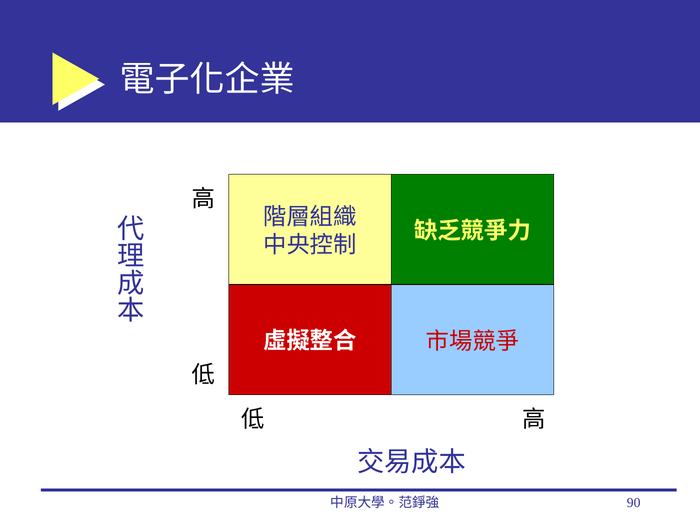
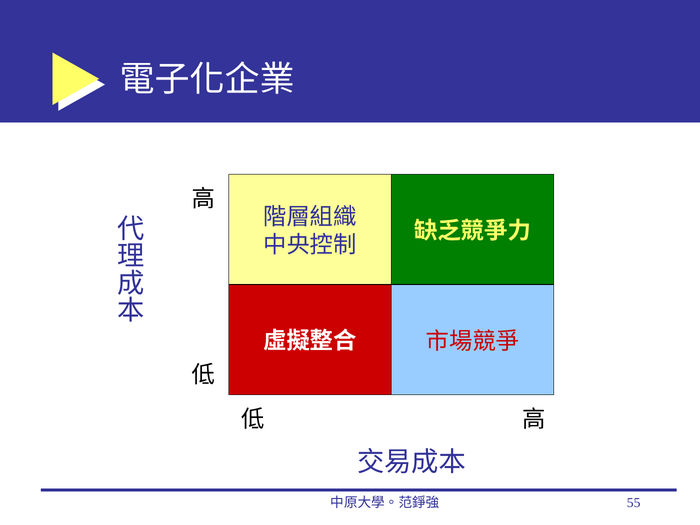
90: 90 -> 55
